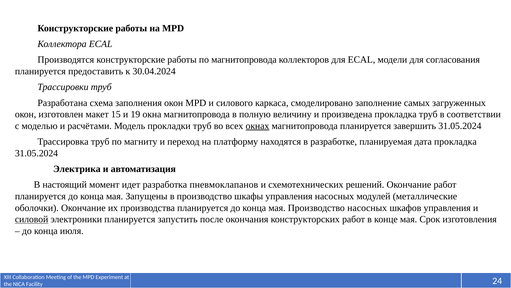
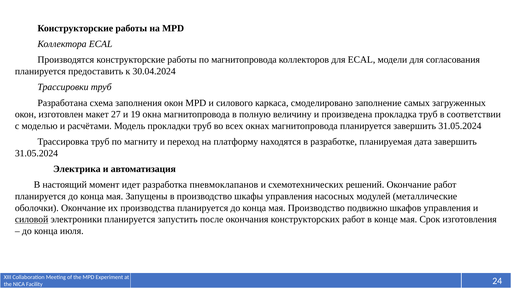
15: 15 -> 27
окнах underline: present -> none
дата прокладка: прокладка -> завершить
Производство насосных: насосных -> подвижно
